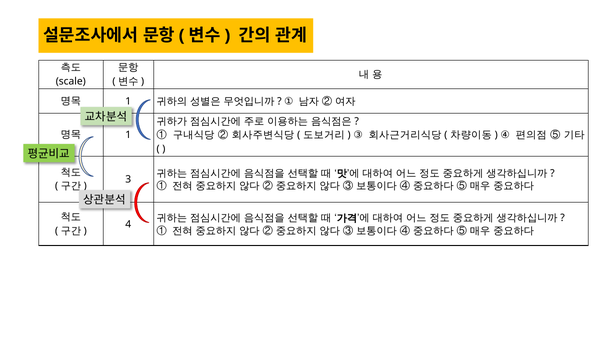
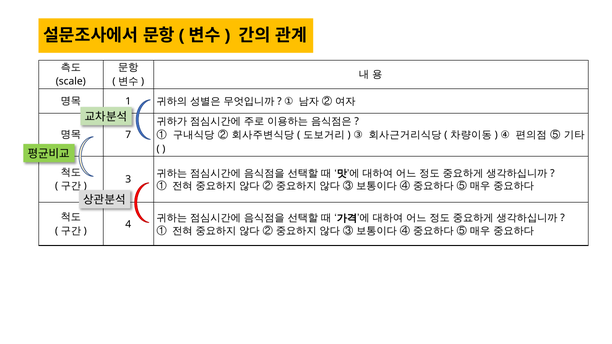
1 at (128, 135): 1 -> 7
